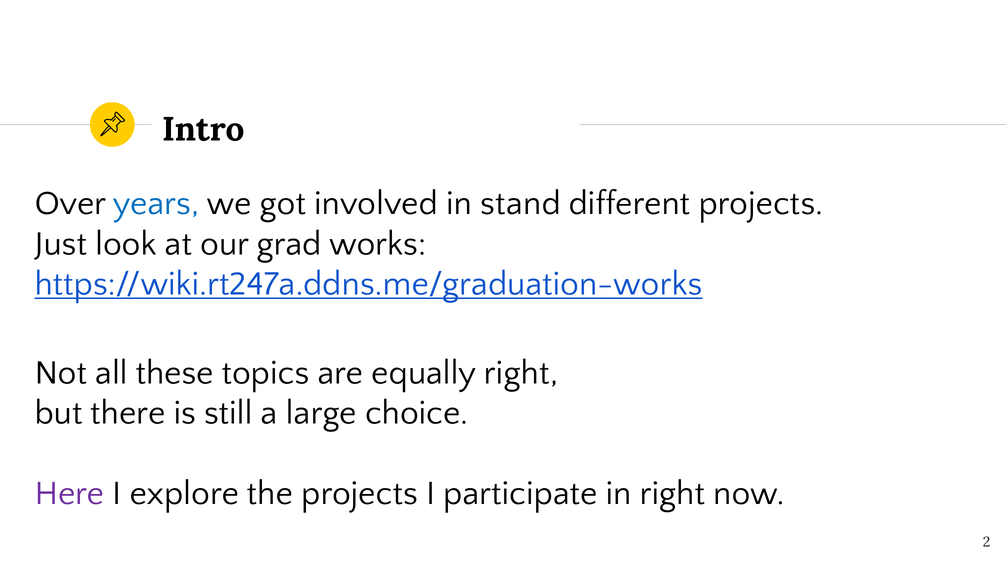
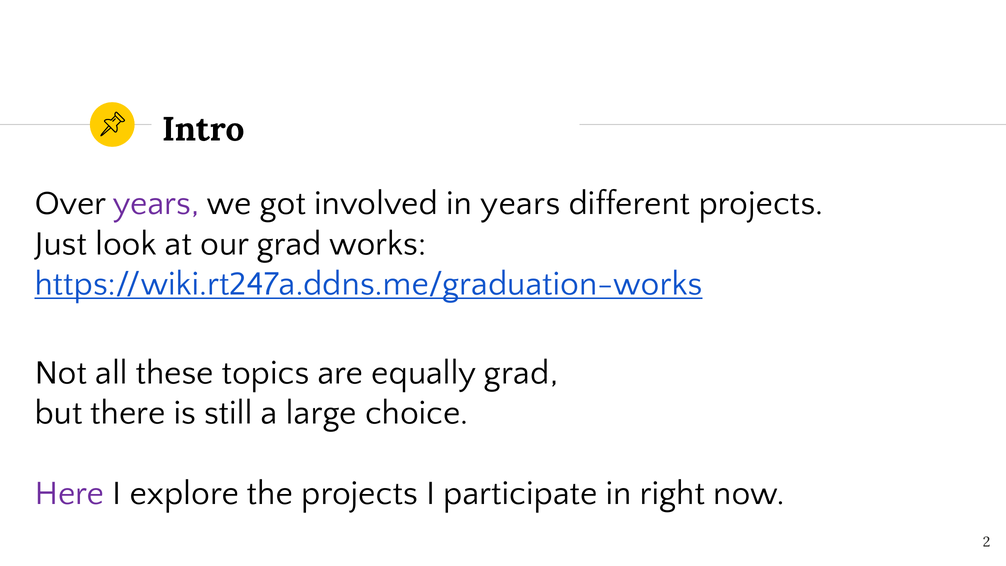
years at (156, 203) colour: blue -> purple
in stand: stand -> years
equally right: right -> grad
